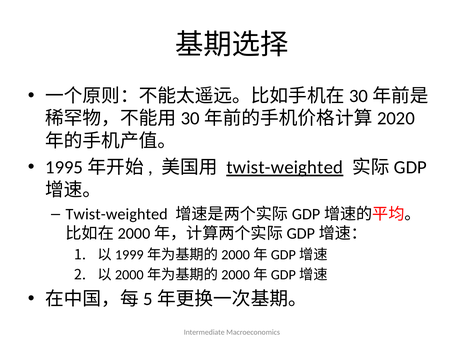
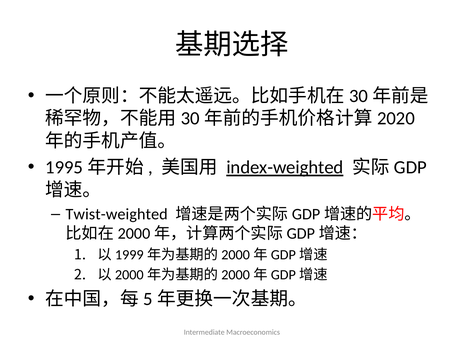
twist-weighted at (285, 167): twist-weighted -> index-weighted
